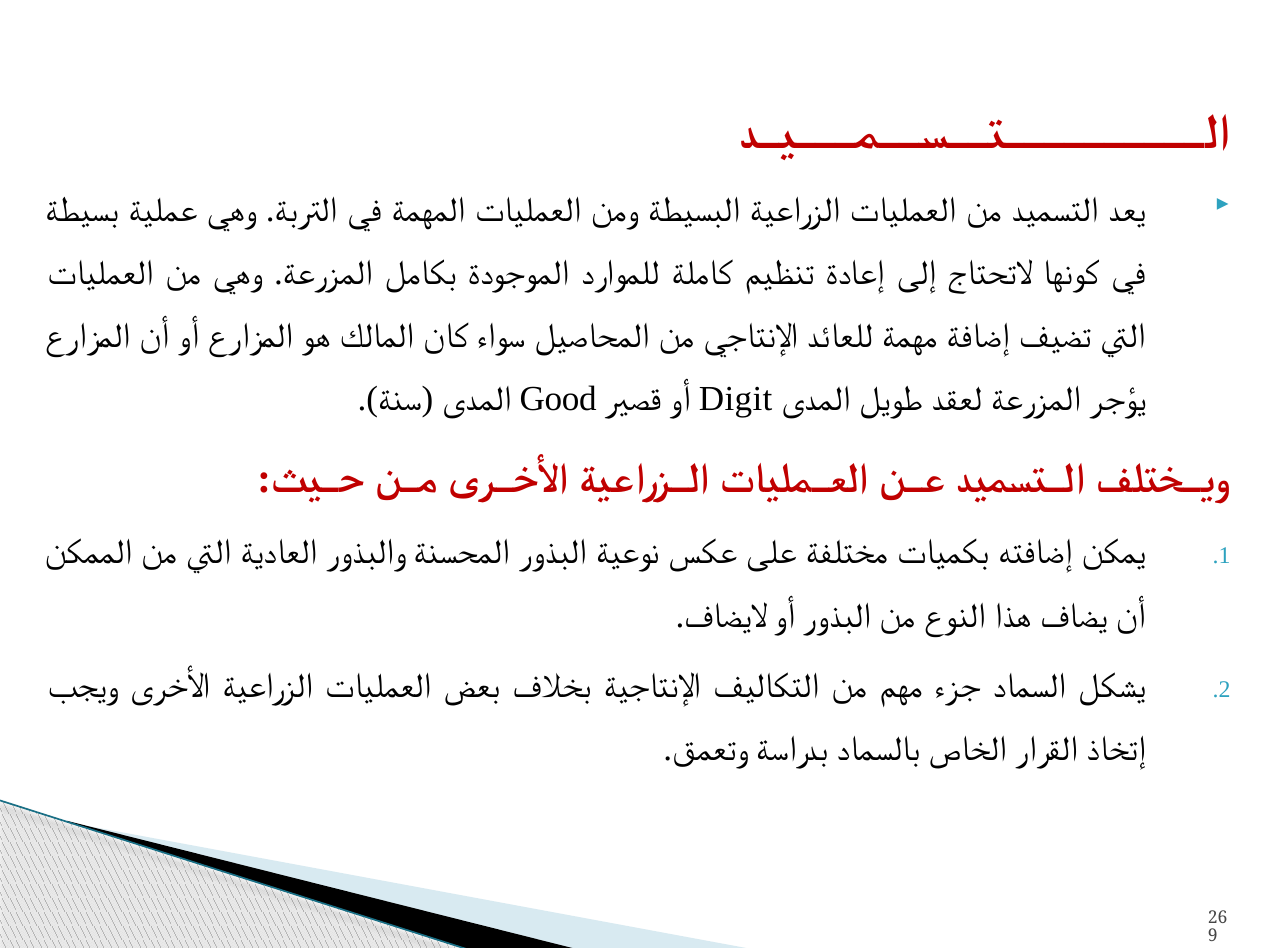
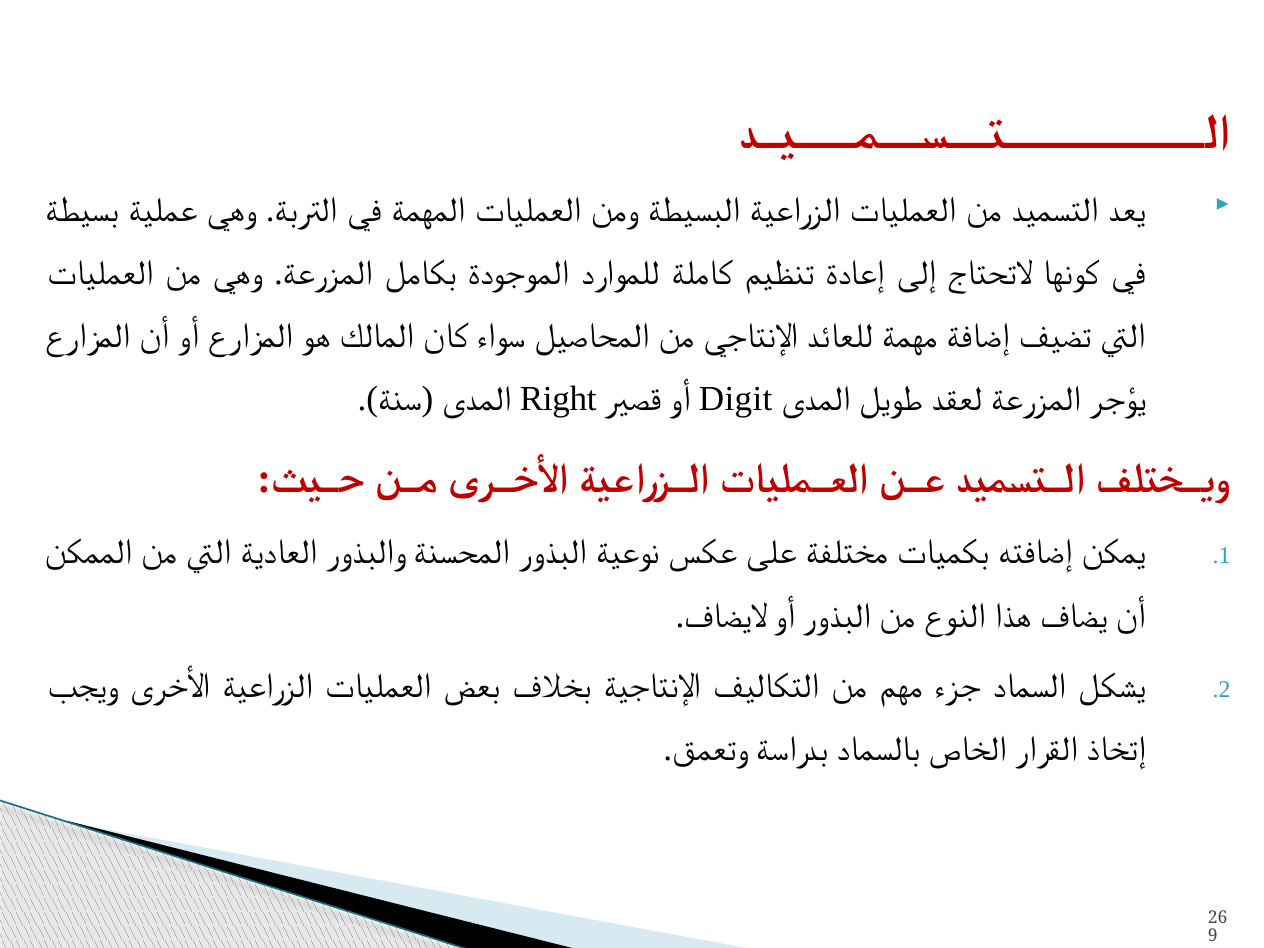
Good: Good -> Right
